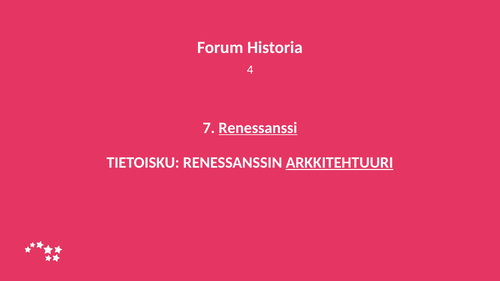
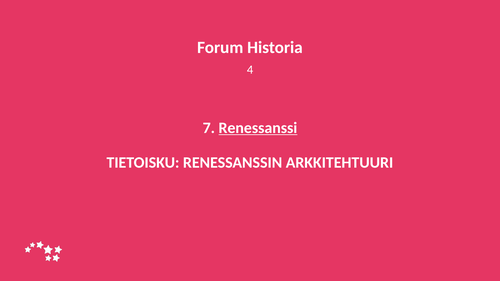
ARKKITEHTUURI underline: present -> none
